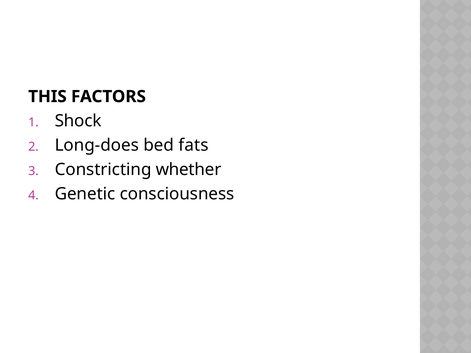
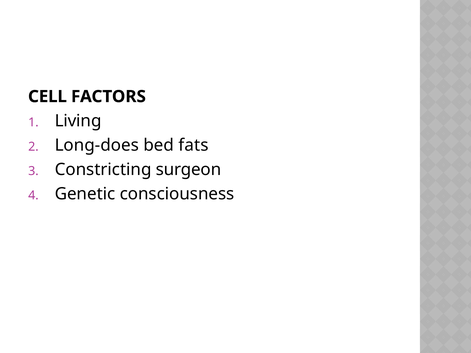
THIS: THIS -> CELL
Shock: Shock -> Living
whether: whether -> surgeon
